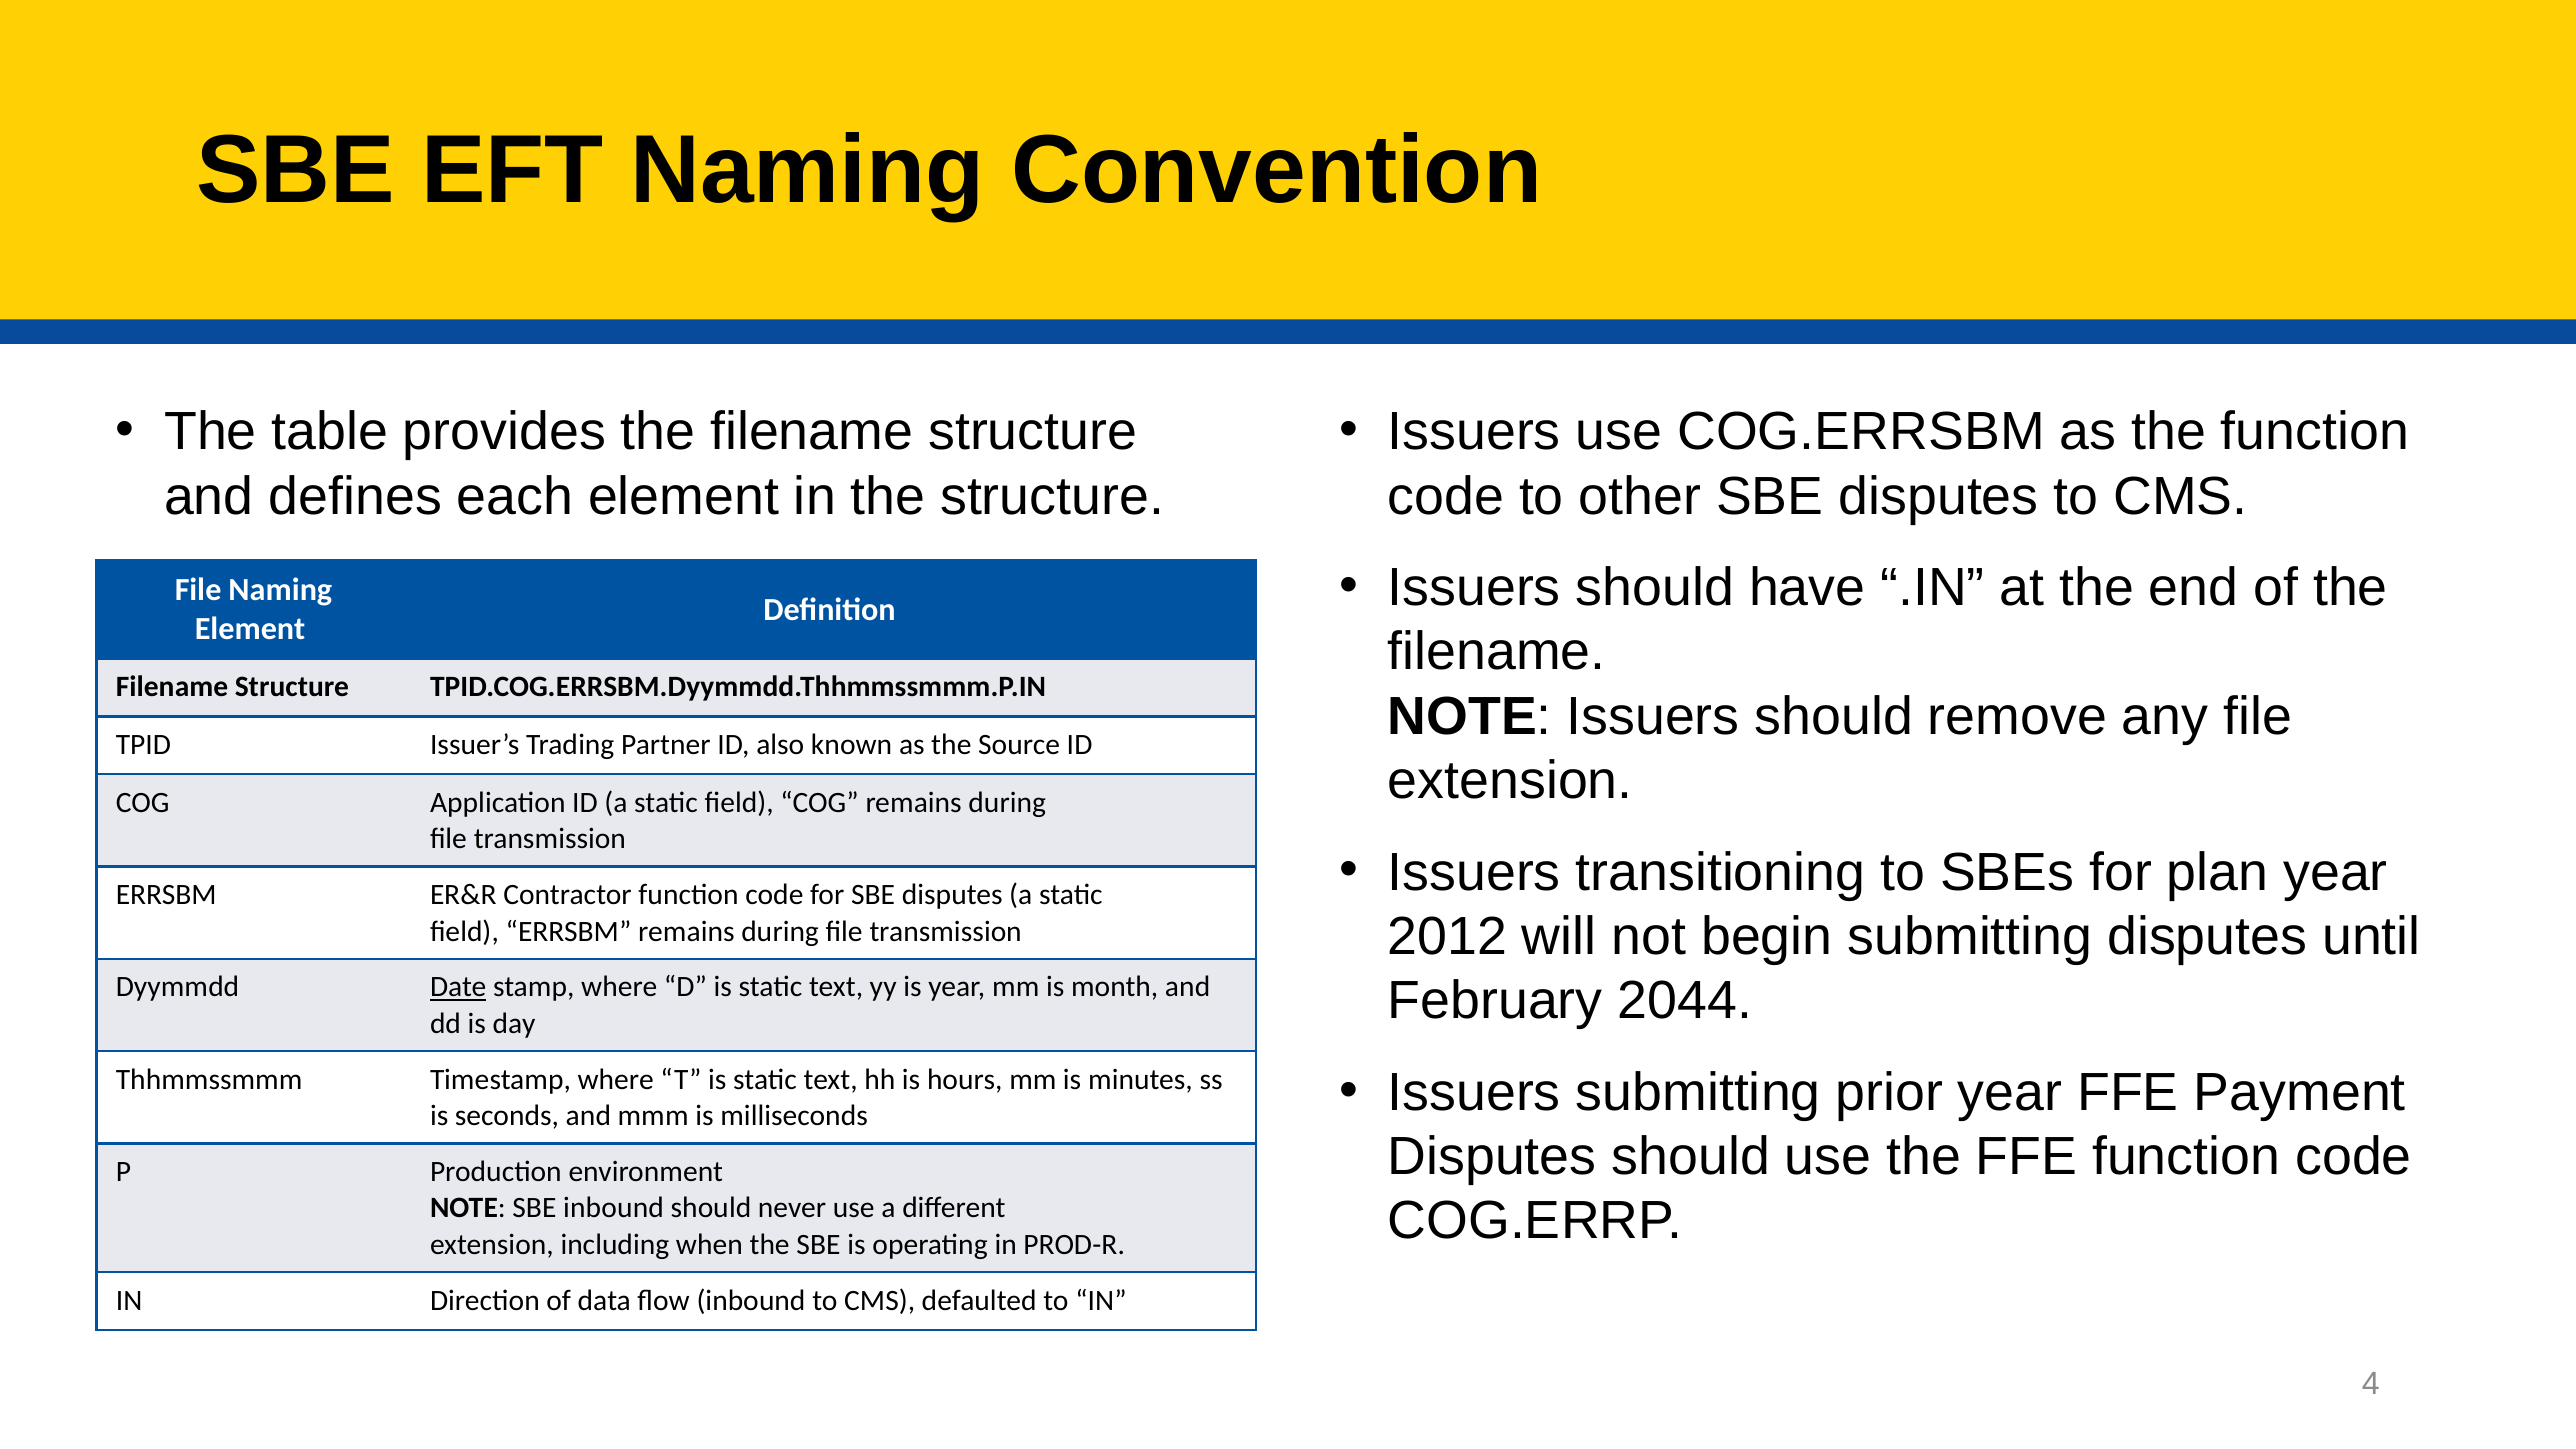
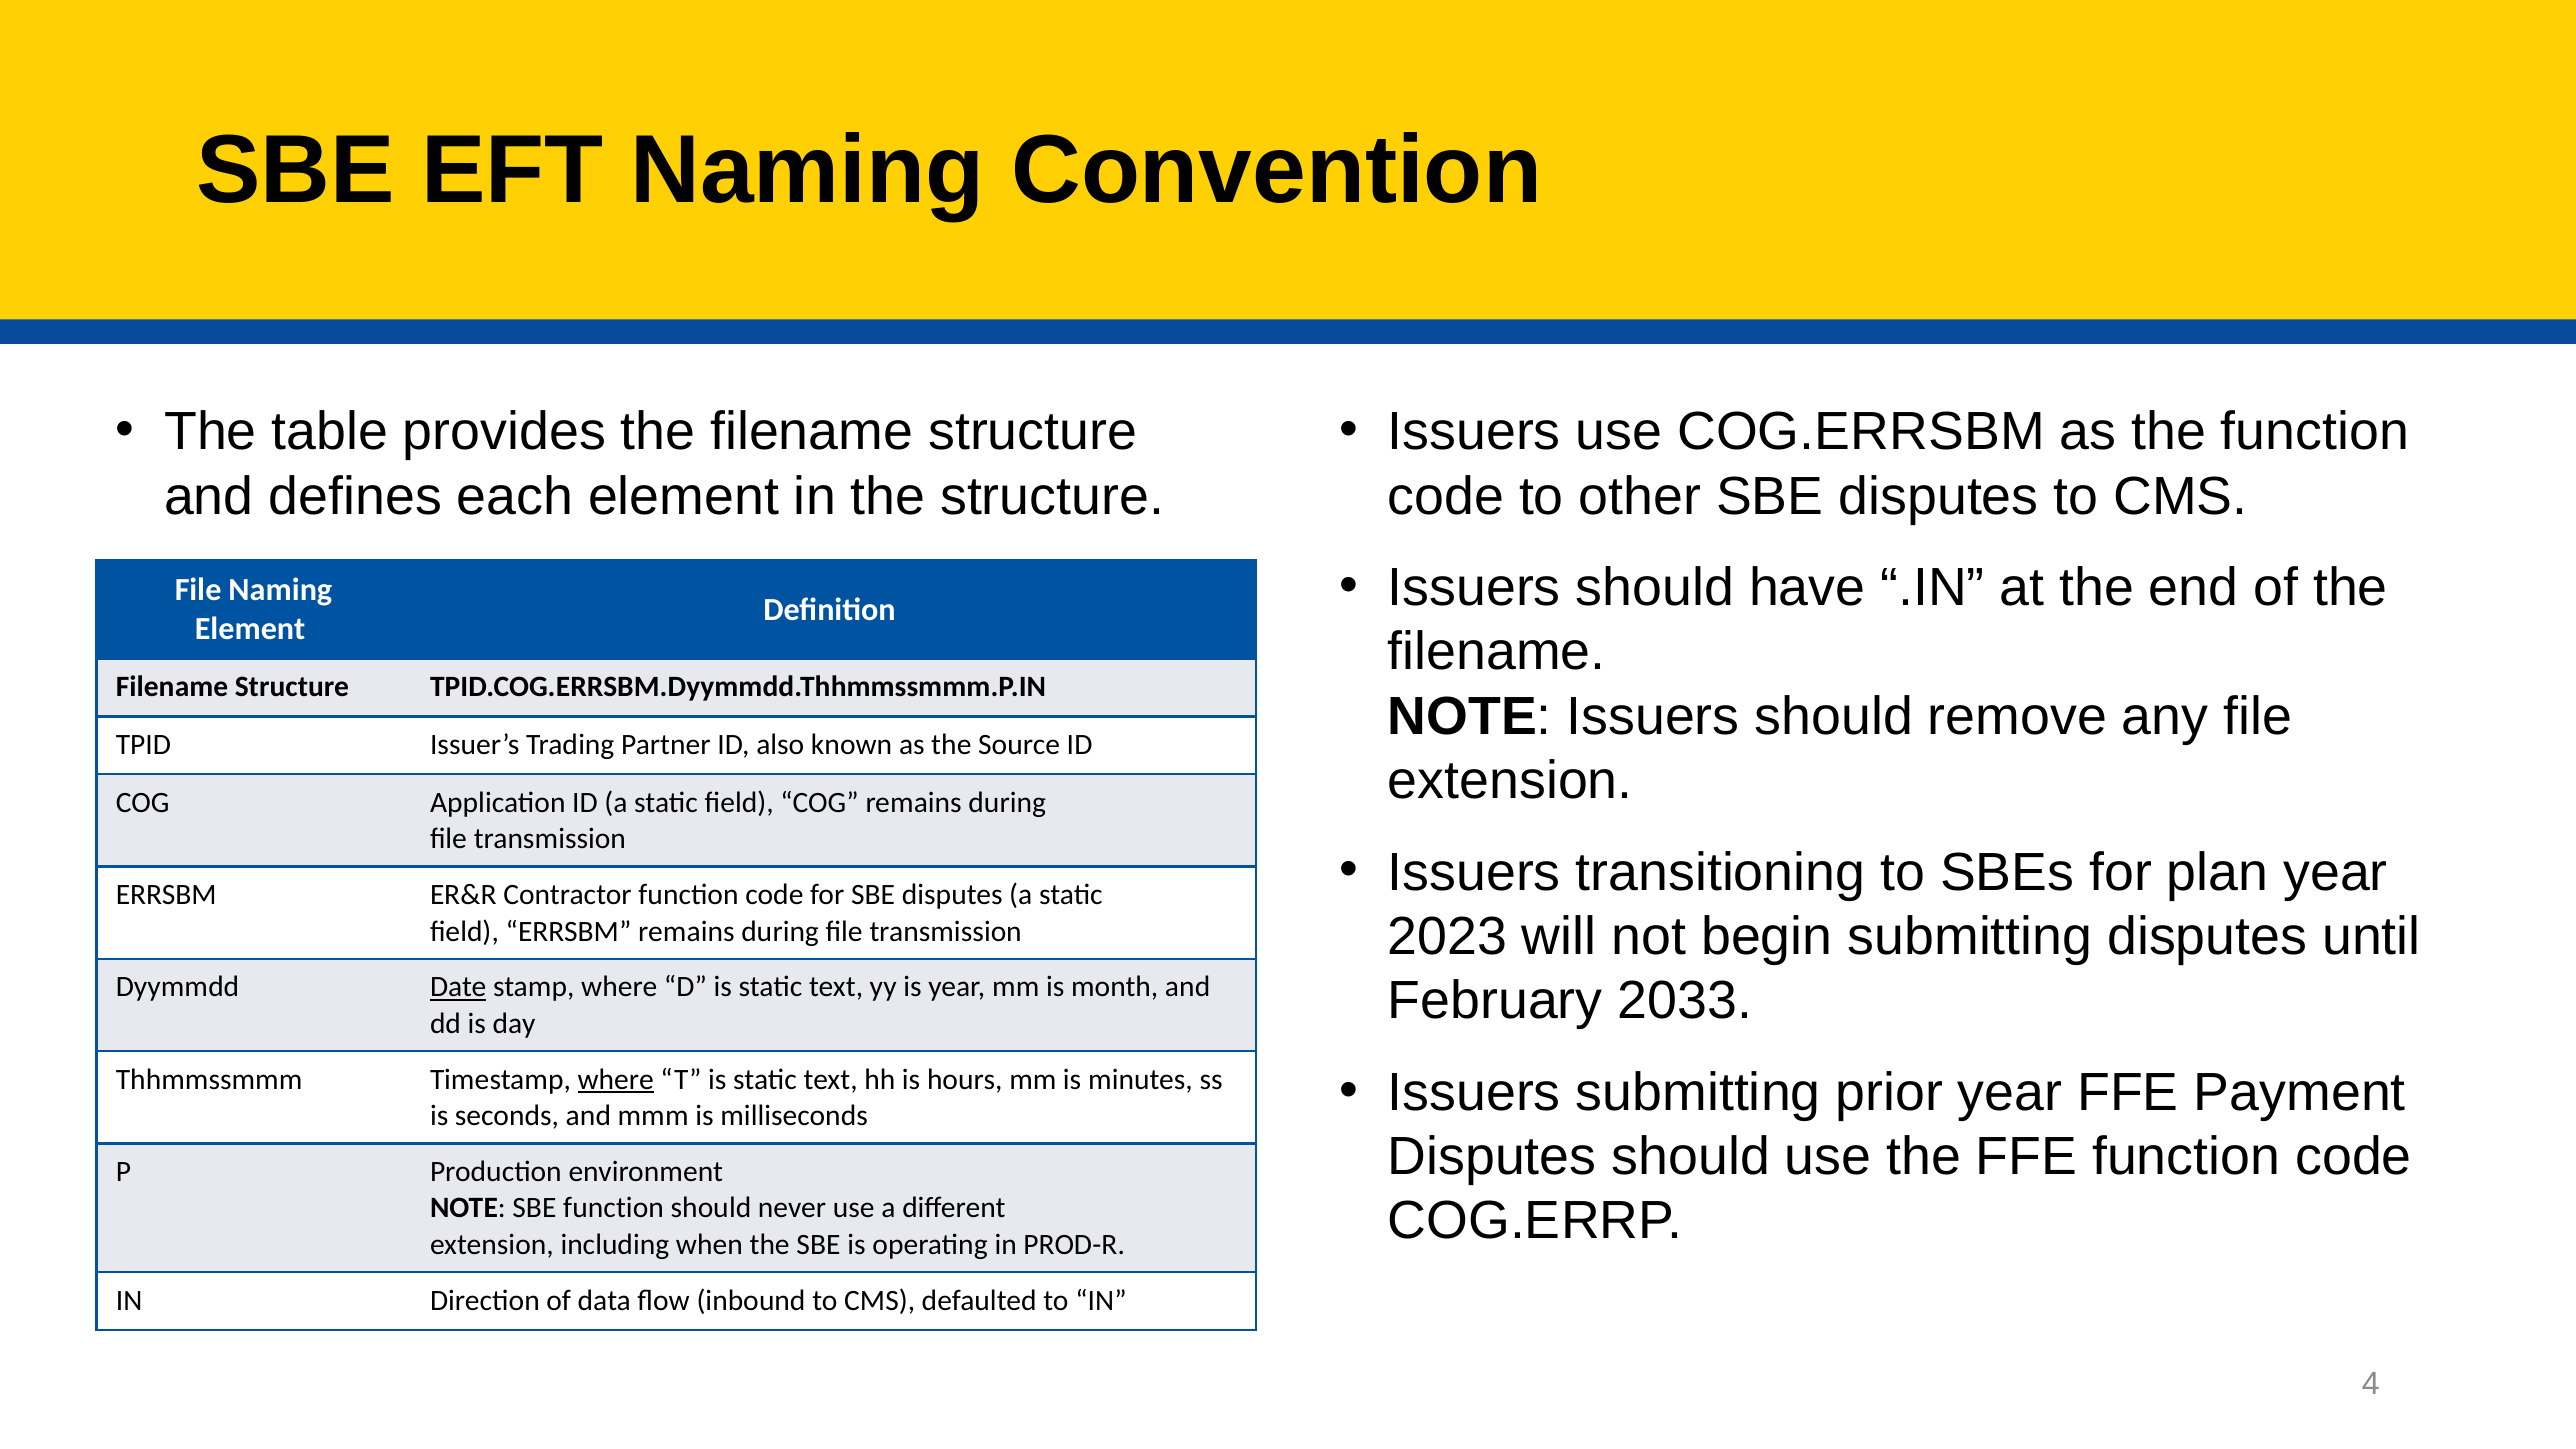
2012: 2012 -> 2023
2044: 2044 -> 2033
where at (616, 1079) underline: none -> present
SBE inbound: inbound -> function
